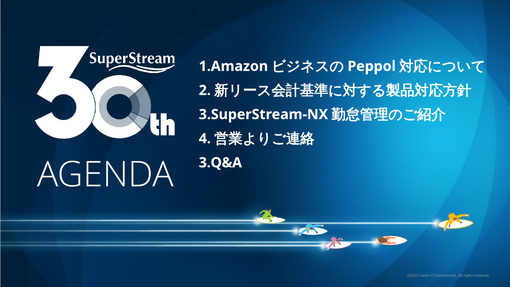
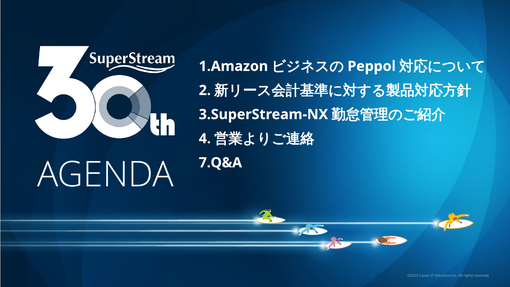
3.Q&A: 3.Q&A -> 7.Q&A
